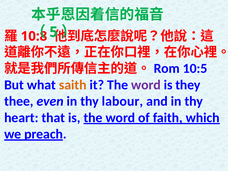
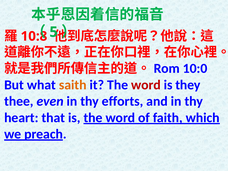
10:5: 10:5 -> 10:0
word at (146, 85) colour: purple -> red
labour: labour -> efforts
